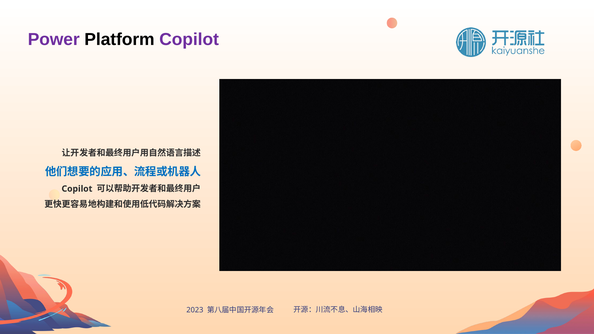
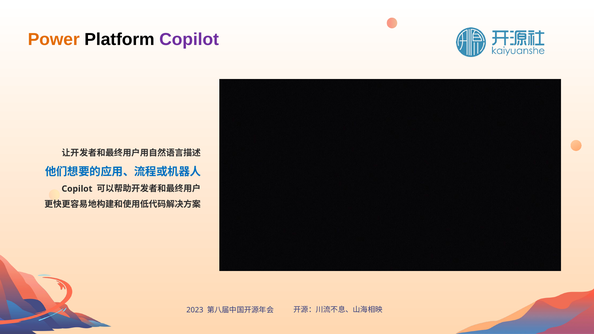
Power colour: purple -> orange
